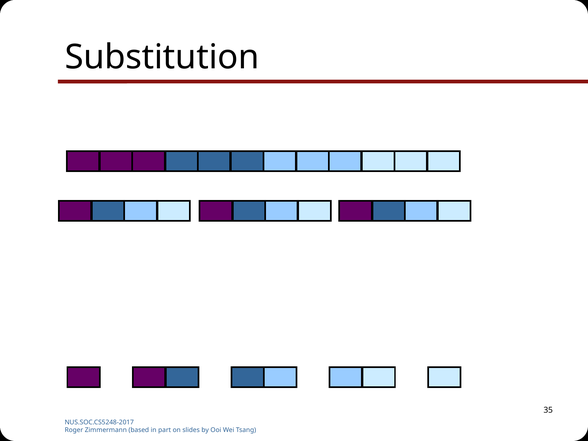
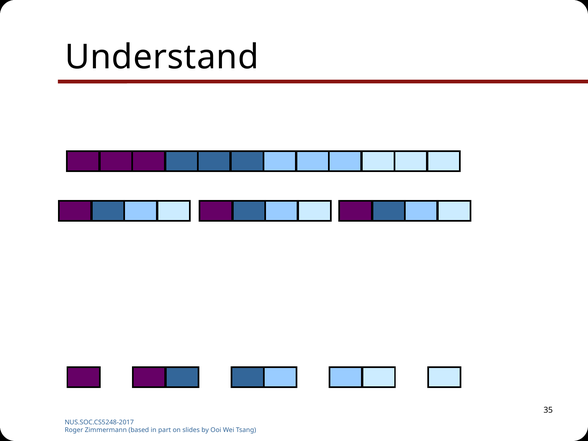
Substitution: Substitution -> Understand
